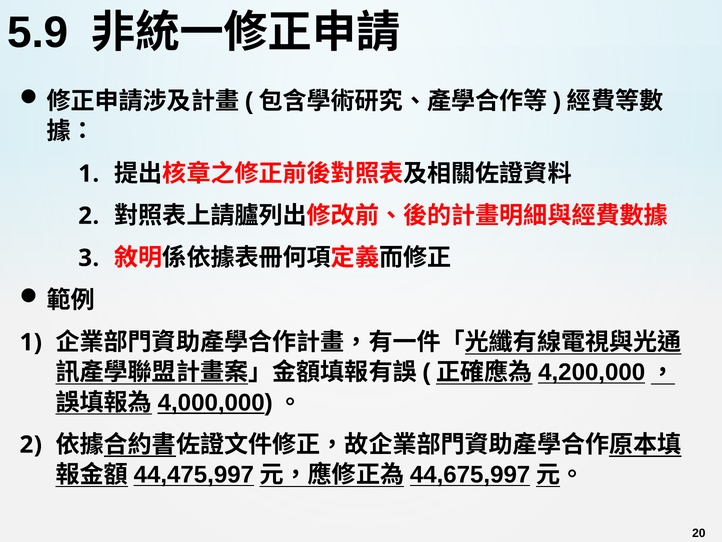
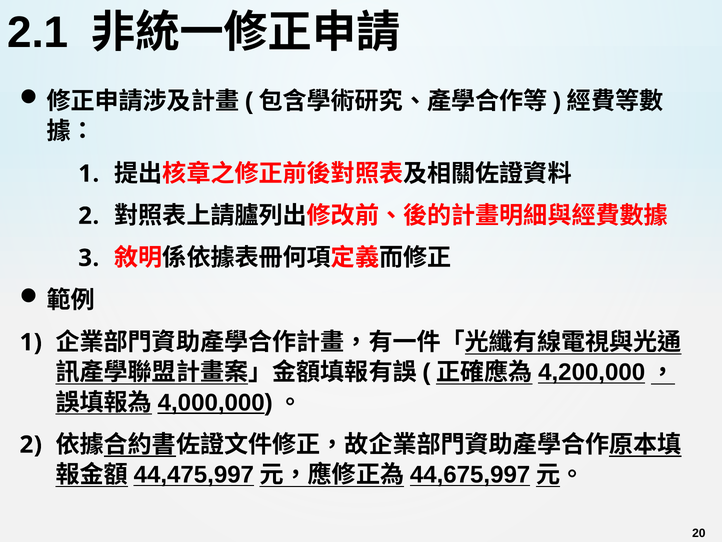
5.9: 5.9 -> 2.1
